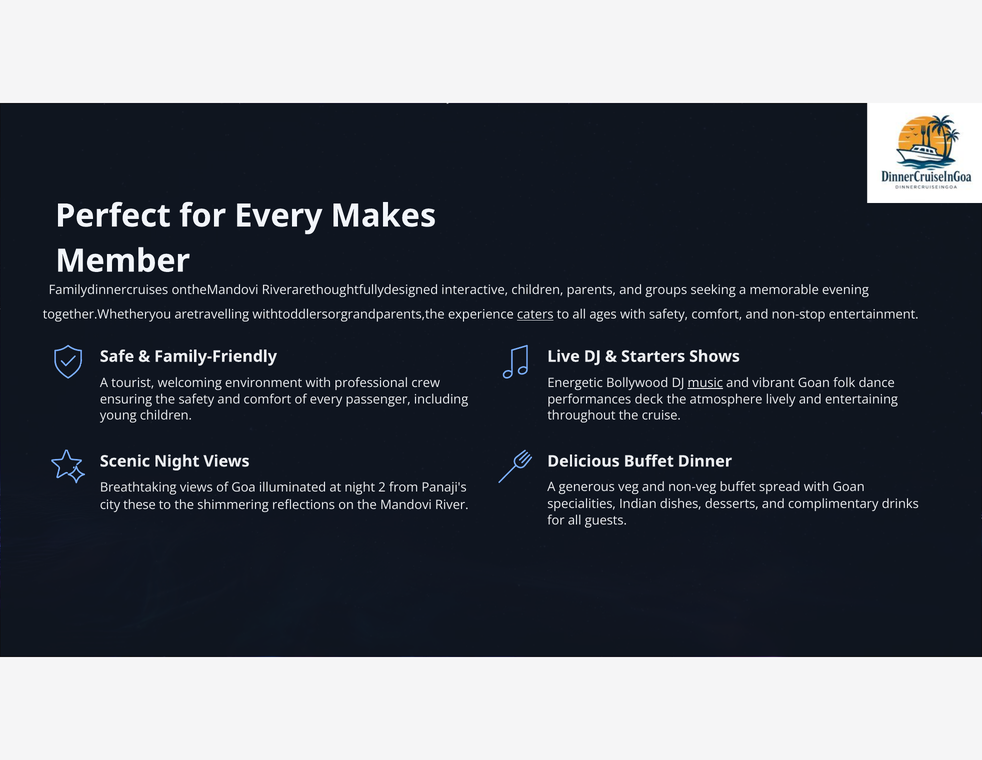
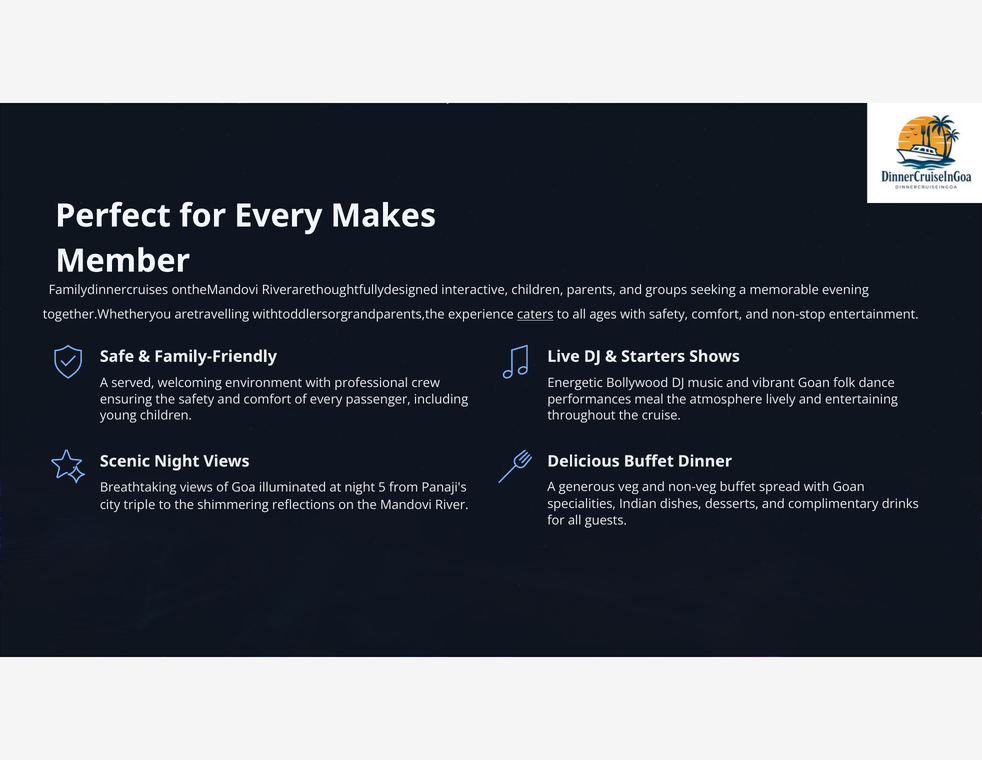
tourist: tourist -> served
music underline: present -> none
deck: deck -> meal
2: 2 -> 5
these: these -> triple
